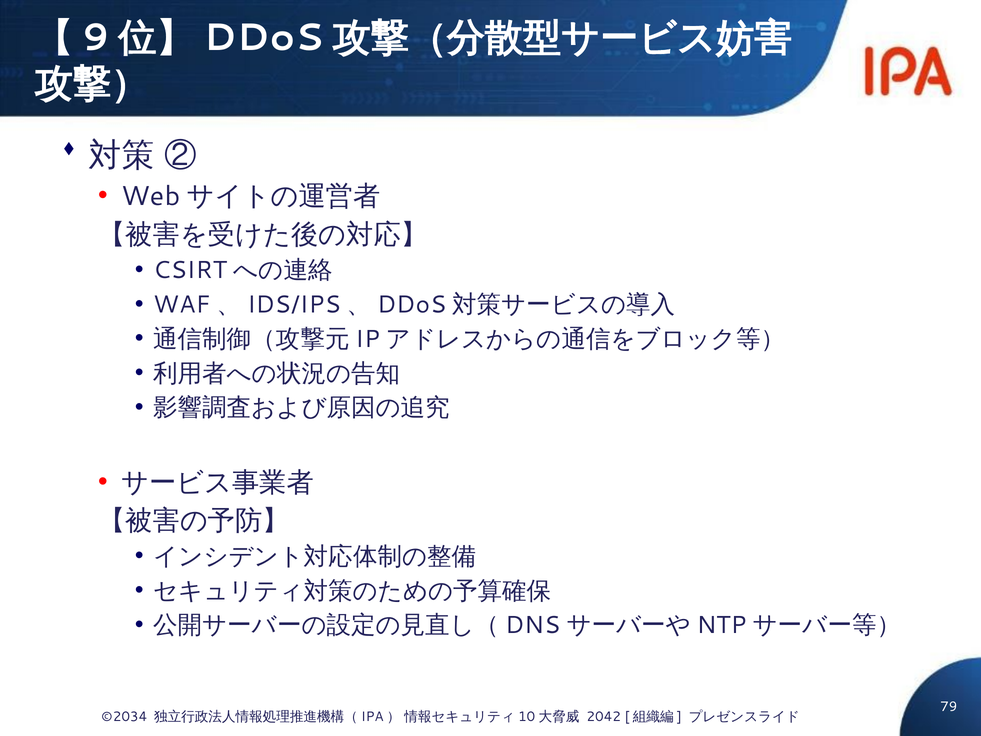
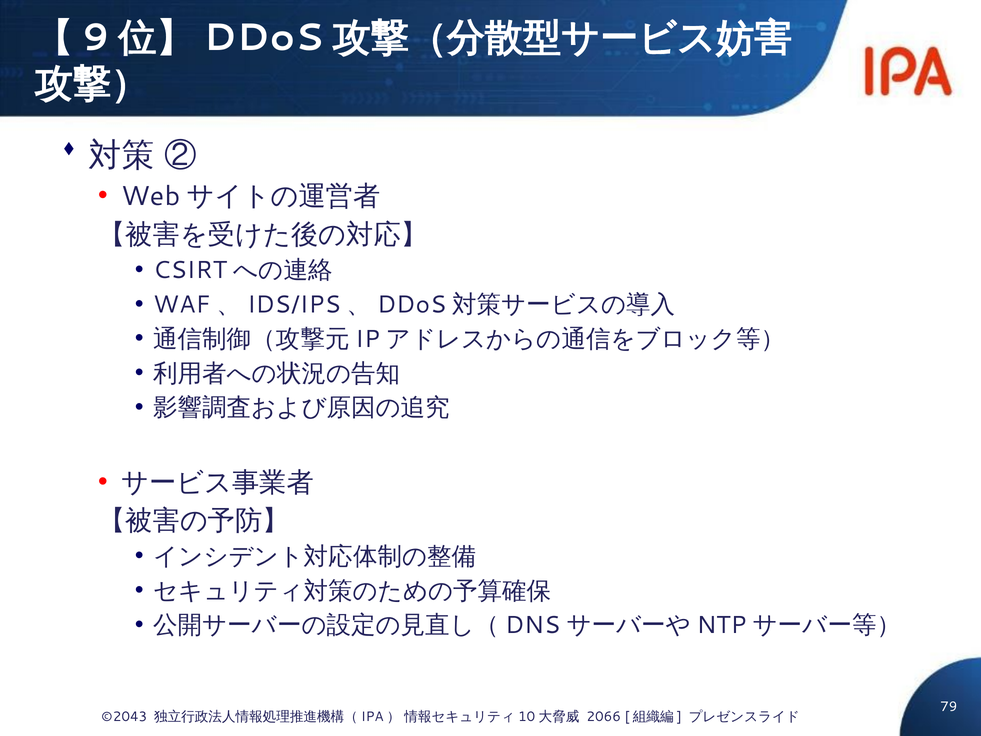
©2034: ©2034 -> ©2043
2042: 2042 -> 2066
